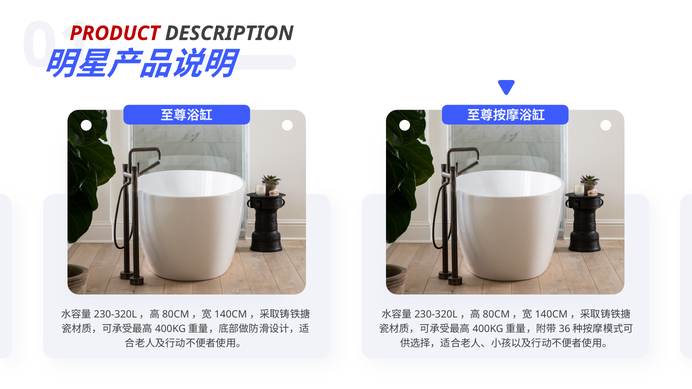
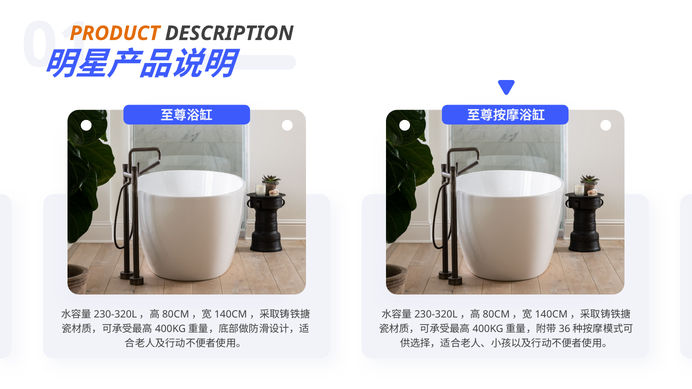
PRODUCT colour: red -> orange
